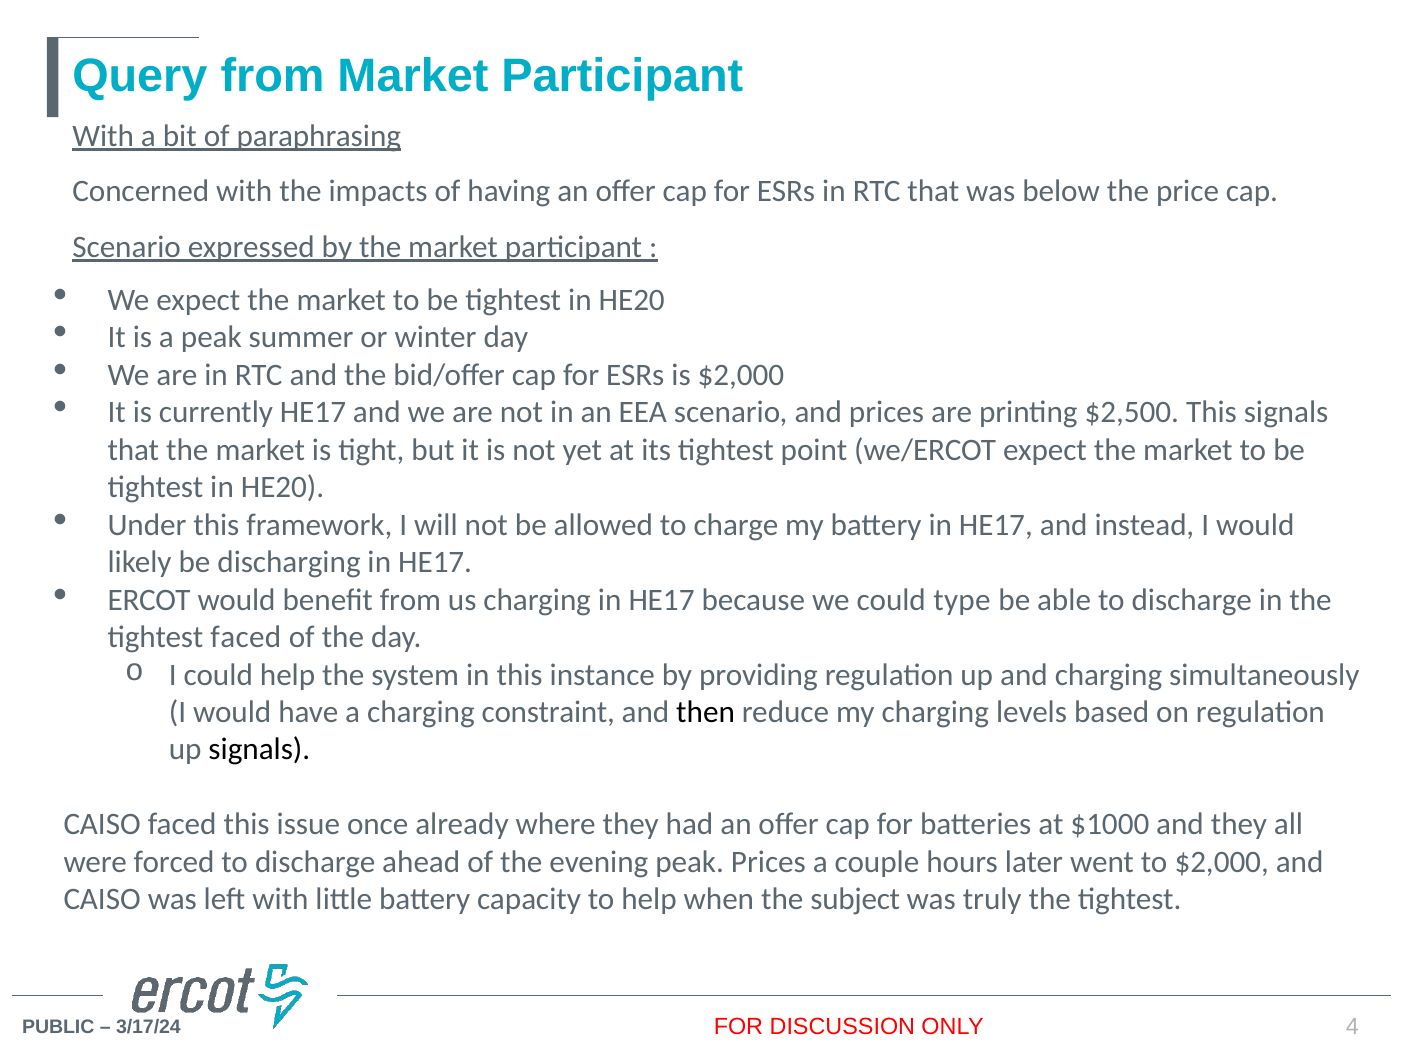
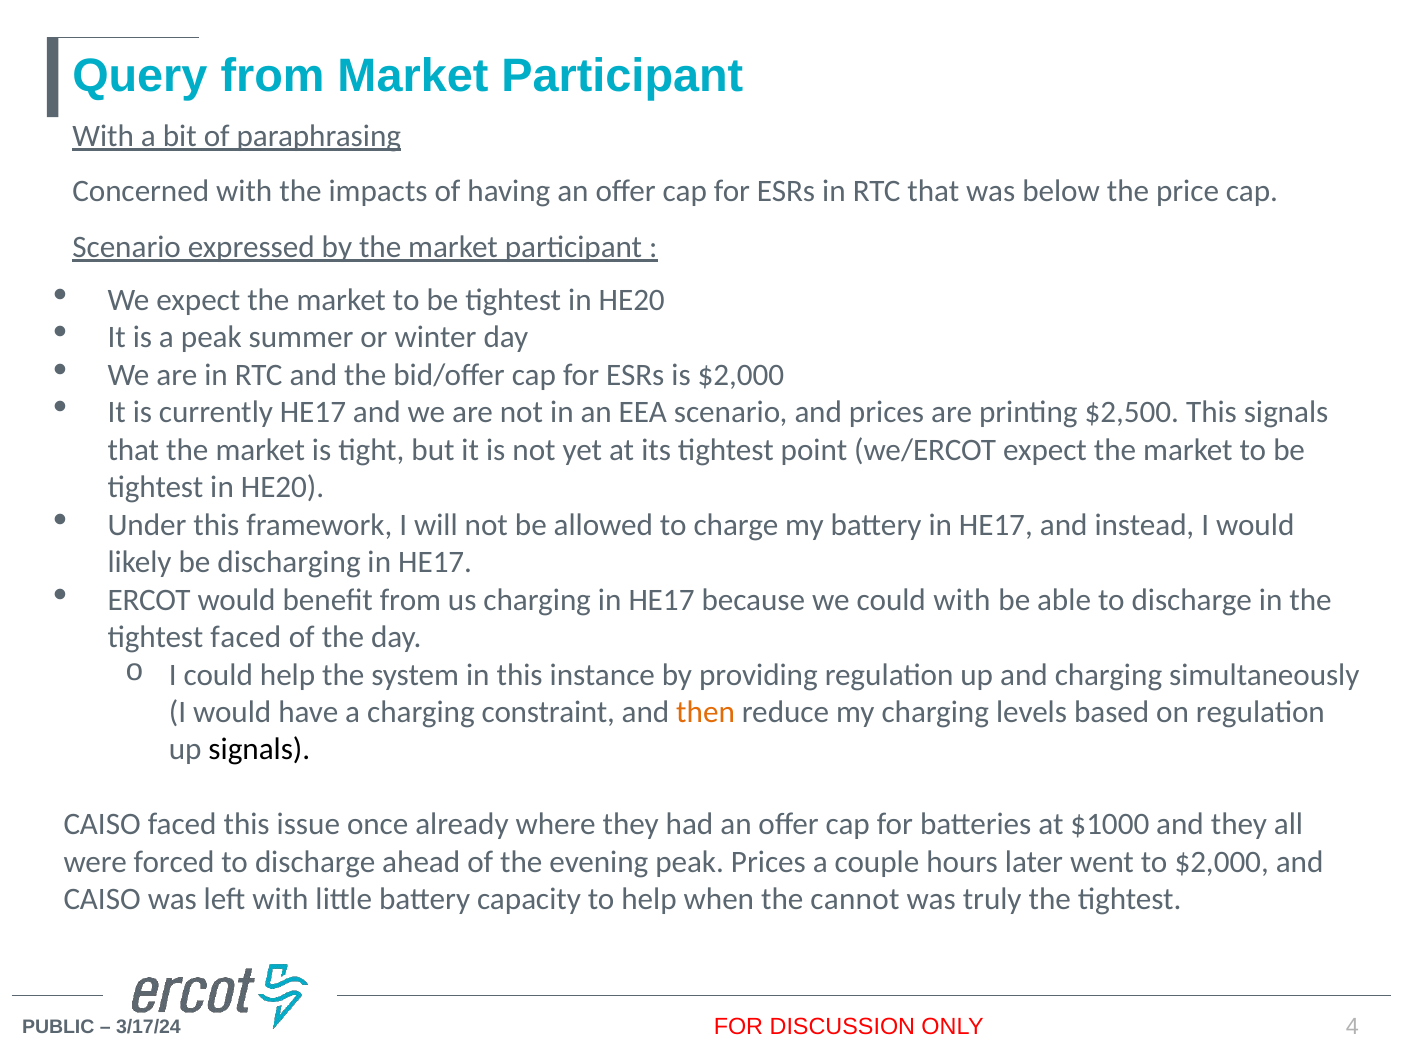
could type: type -> with
then colour: black -> orange
subject: subject -> cannot
